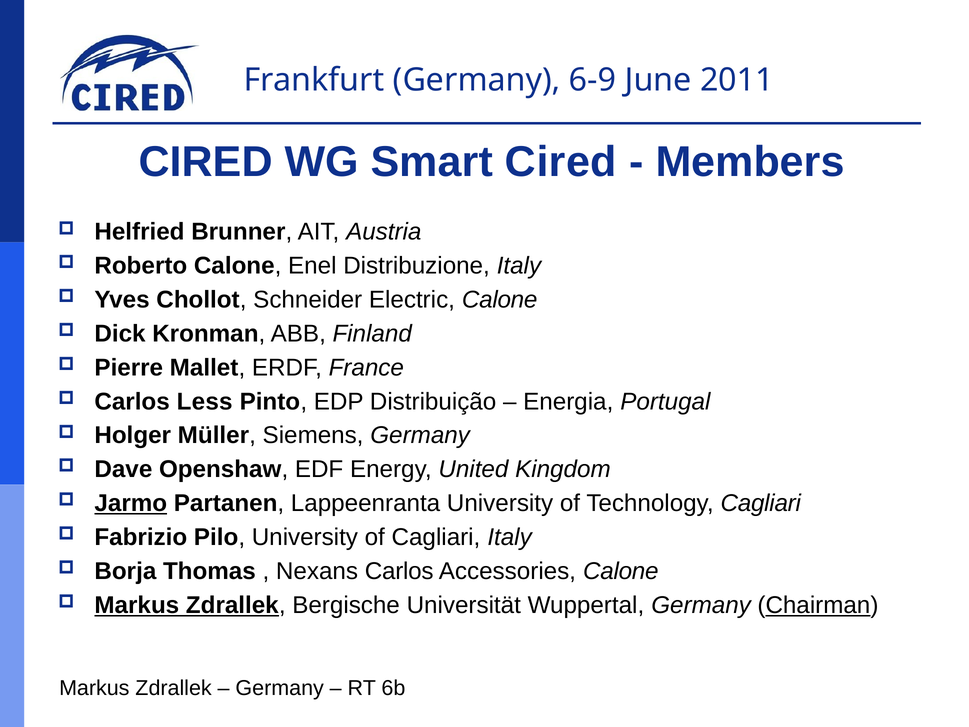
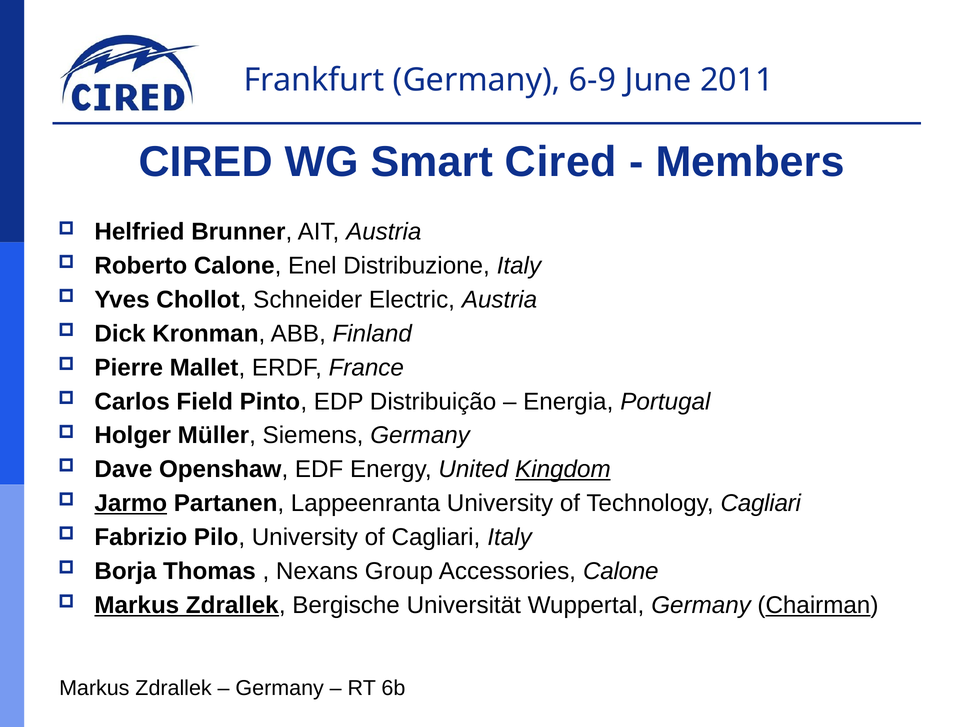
Electric Calone: Calone -> Austria
Less: Less -> Field
Kingdom underline: none -> present
Nexans Carlos: Carlos -> Group
